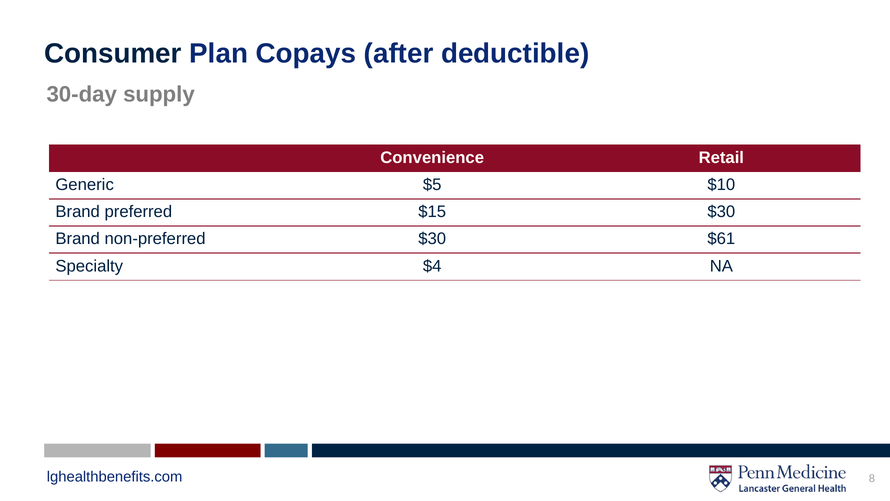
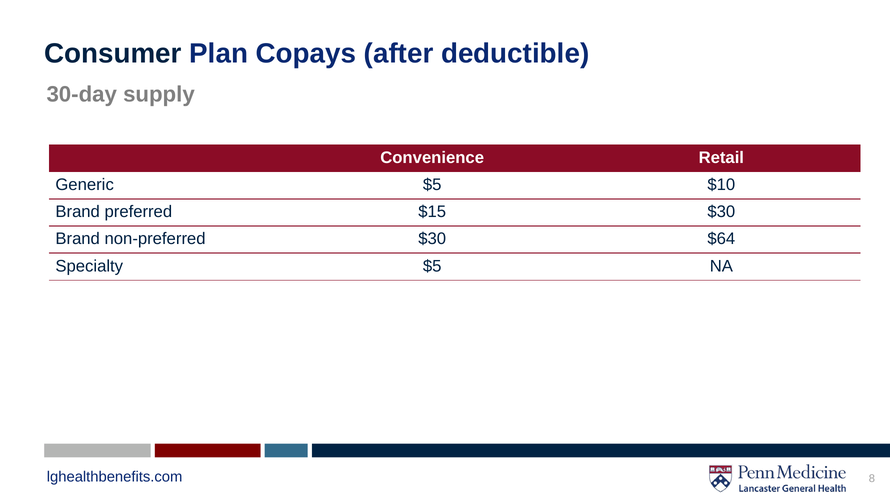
$61: $61 -> $64
Specialty $4: $4 -> $5
